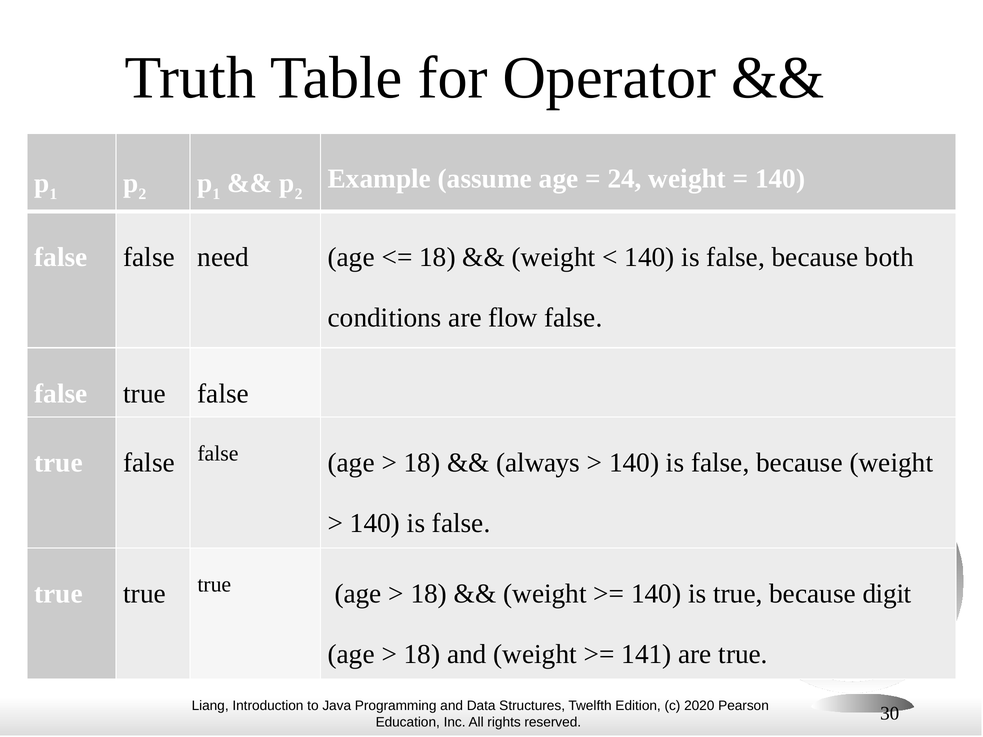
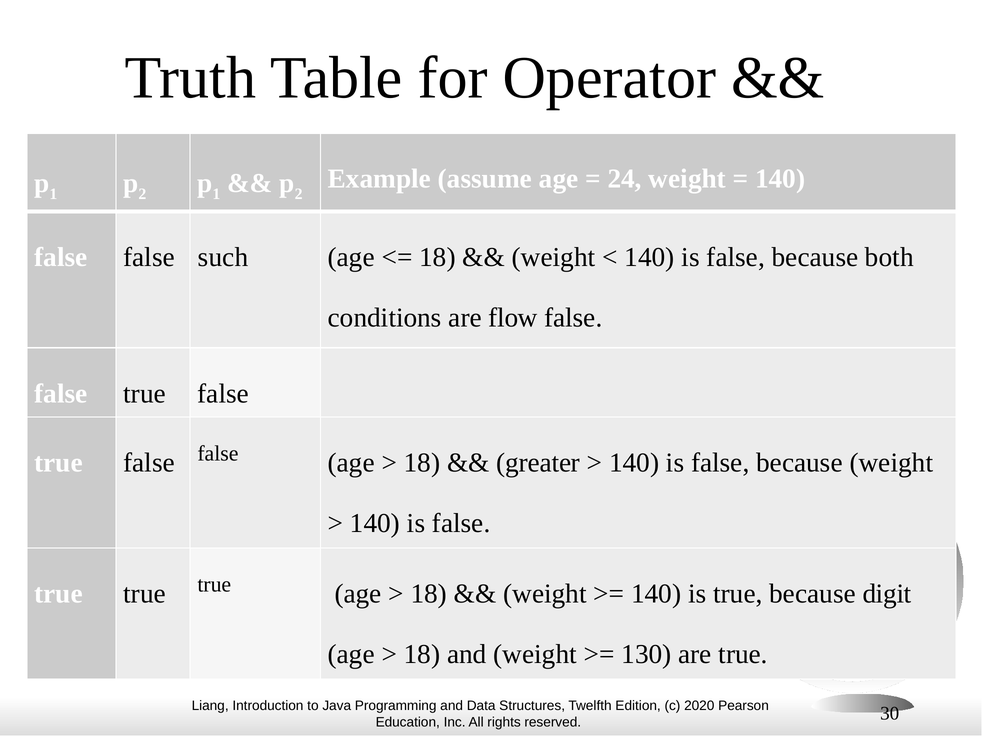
need: need -> such
always: always -> greater
141: 141 -> 130
